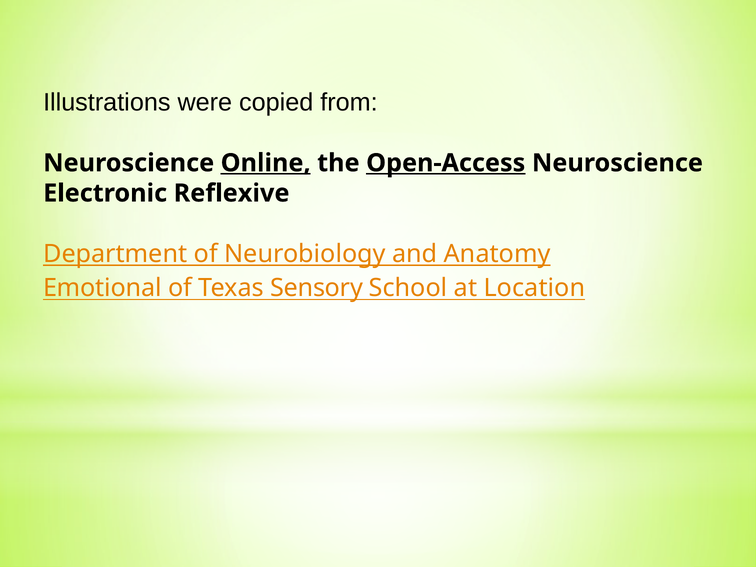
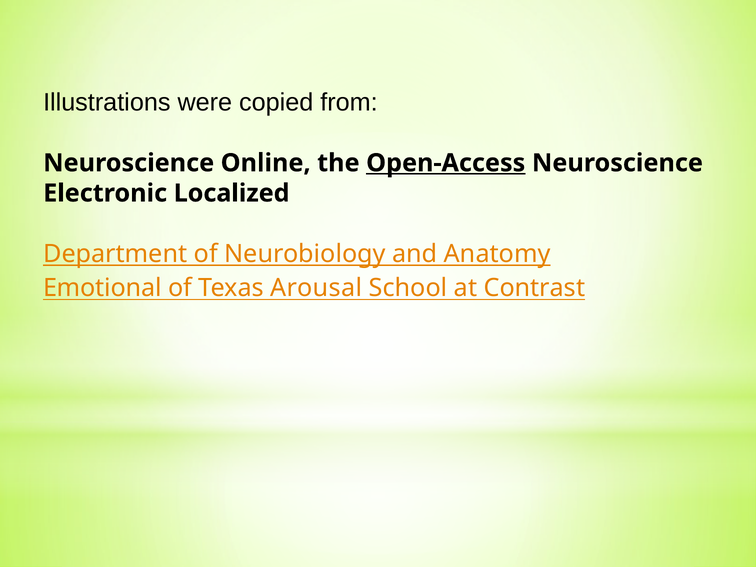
Online underline: present -> none
Reflexive: Reflexive -> Localized
Sensory: Sensory -> Arousal
Location: Location -> Contrast
